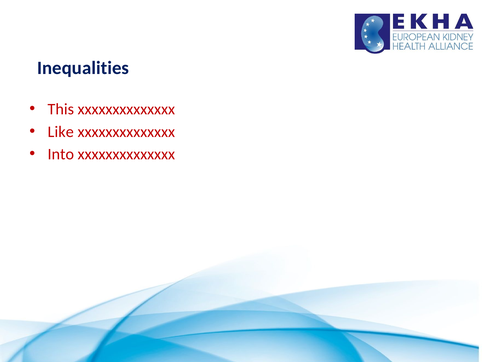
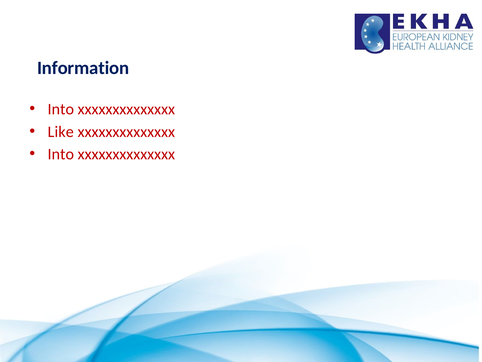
Inequalities: Inequalities -> Information
This at (61, 109): This -> Into
